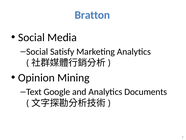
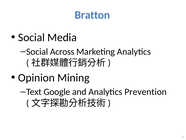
Satisfy: Satisfy -> Across
Documents: Documents -> Prevention
